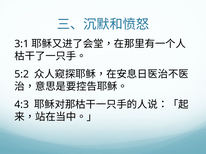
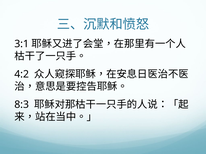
5:2: 5:2 -> 4:2
4:3: 4:3 -> 8:3
